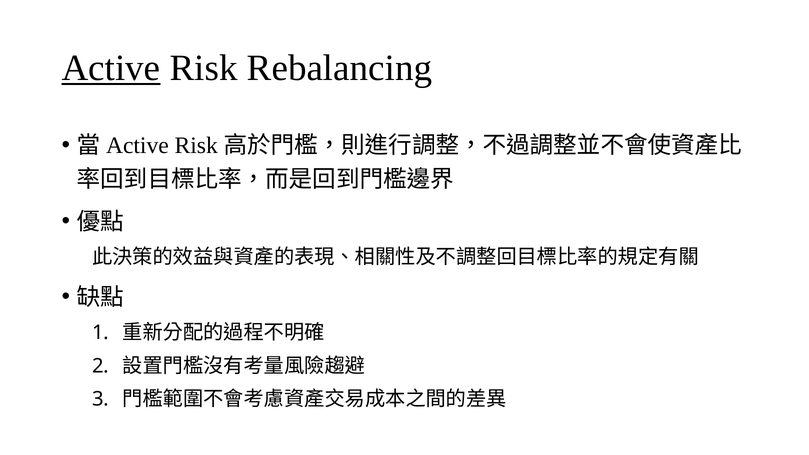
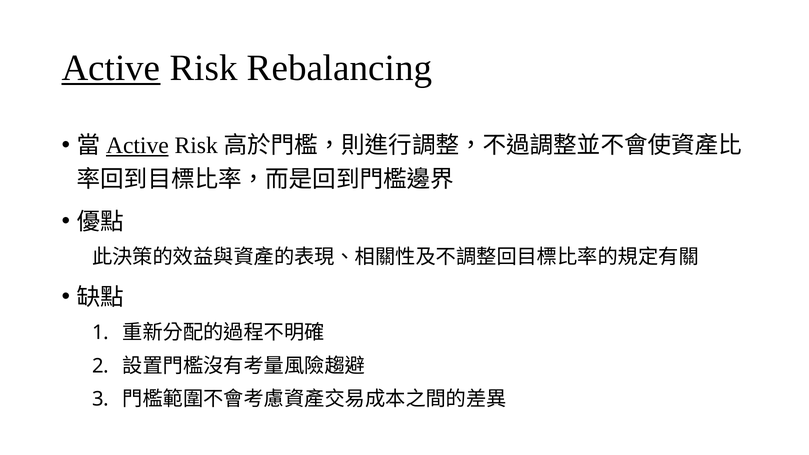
Active at (137, 146) underline: none -> present
